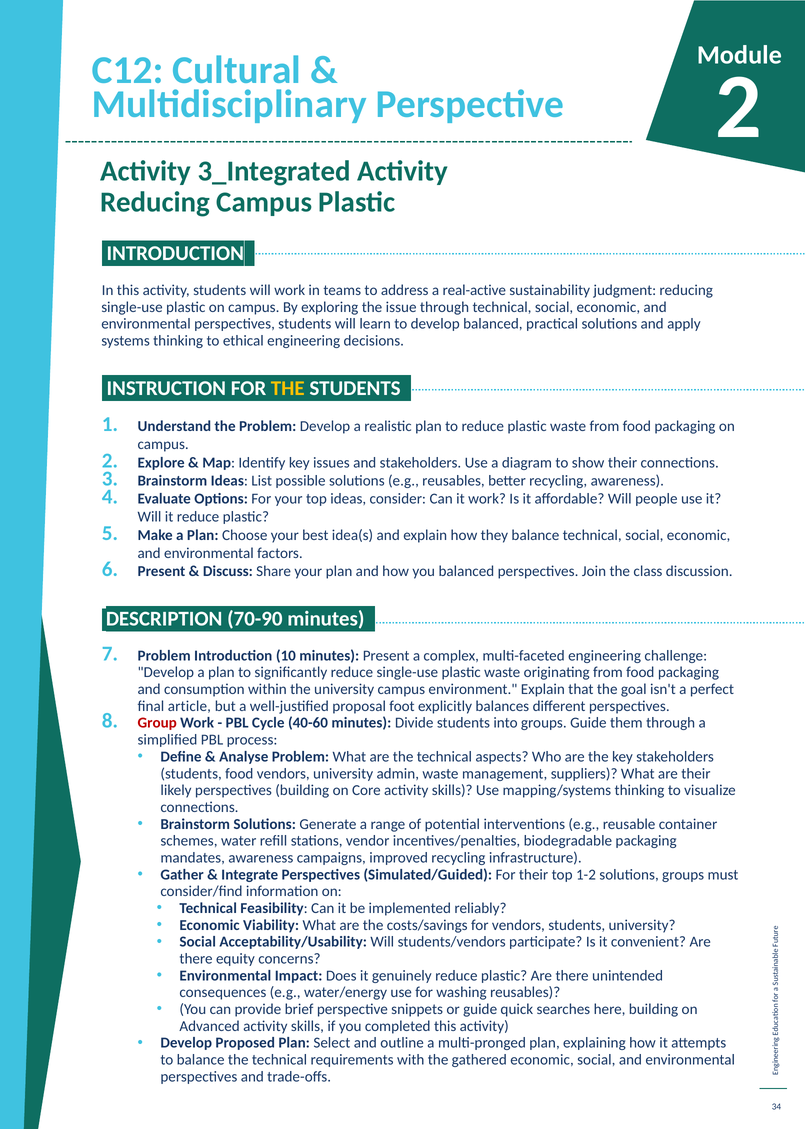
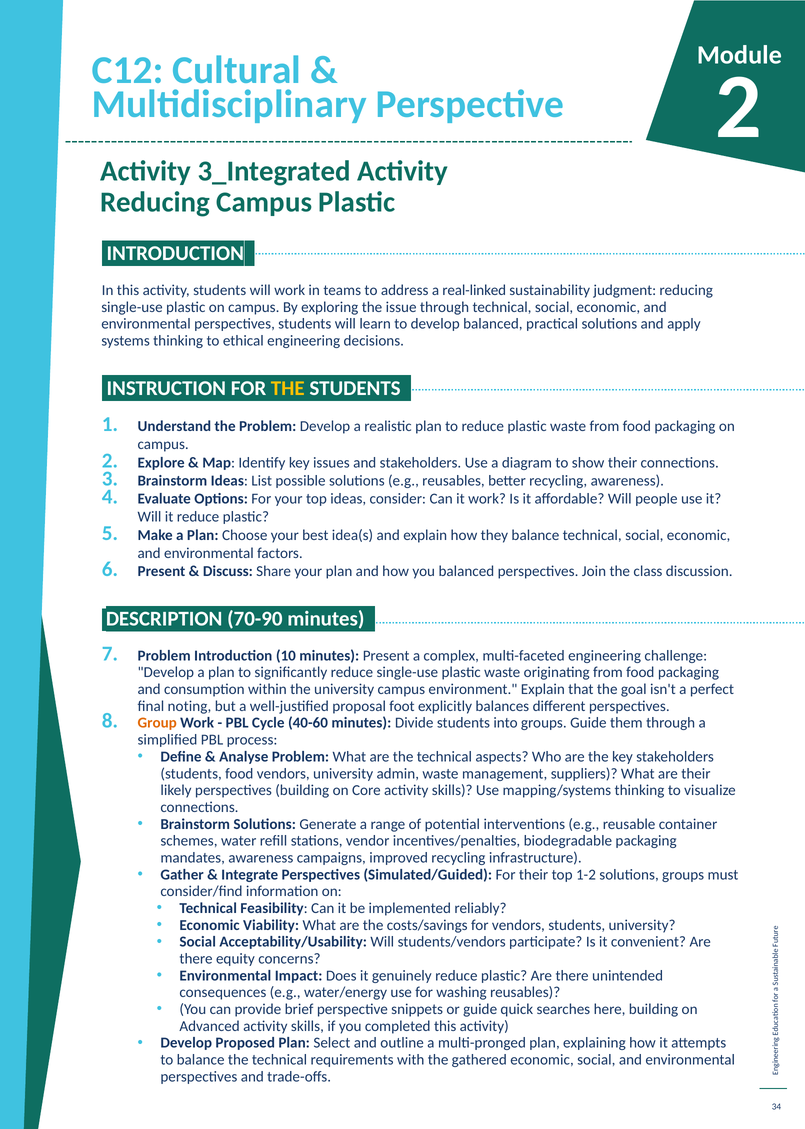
real-active: real-active -> real-linked
article: article -> noting
Group colour: red -> orange
